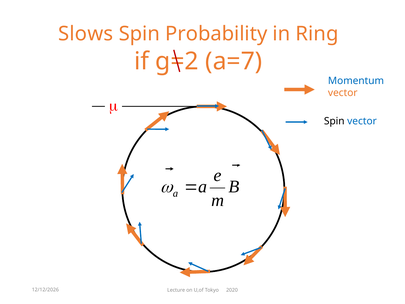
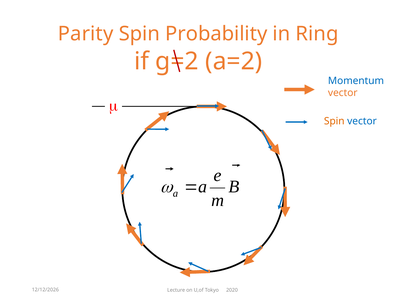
Slows: Slows -> Parity
a=7: a=7 -> a=2
Spin at (334, 121) colour: black -> orange
